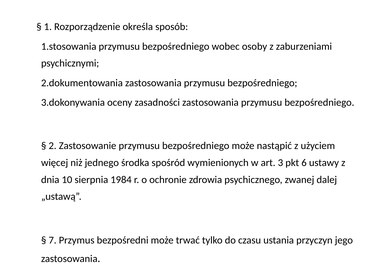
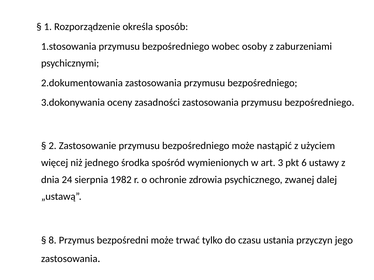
10: 10 -> 24
1984: 1984 -> 1982
7: 7 -> 8
